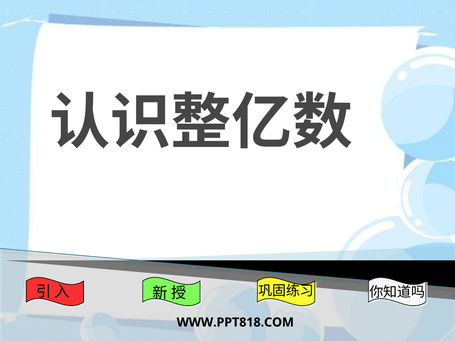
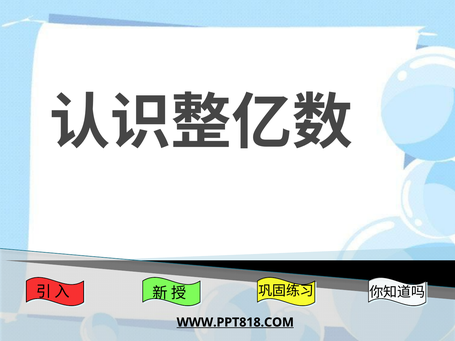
WWW.PPT818.COM underline: none -> present
